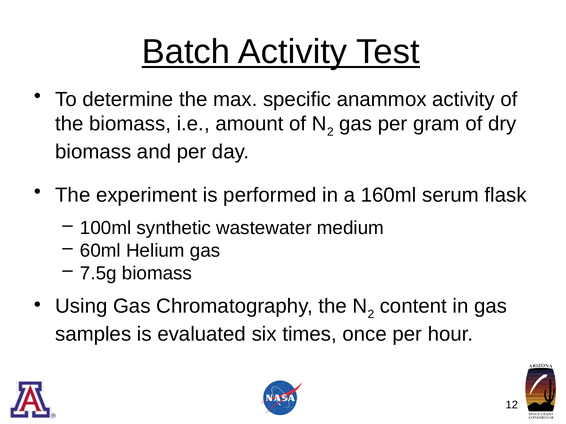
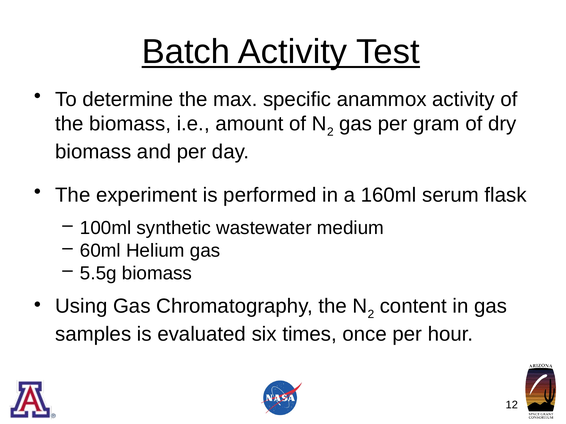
7.5g: 7.5g -> 5.5g
